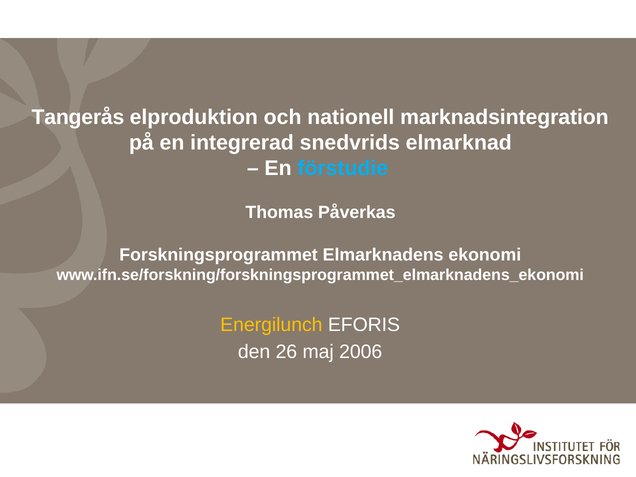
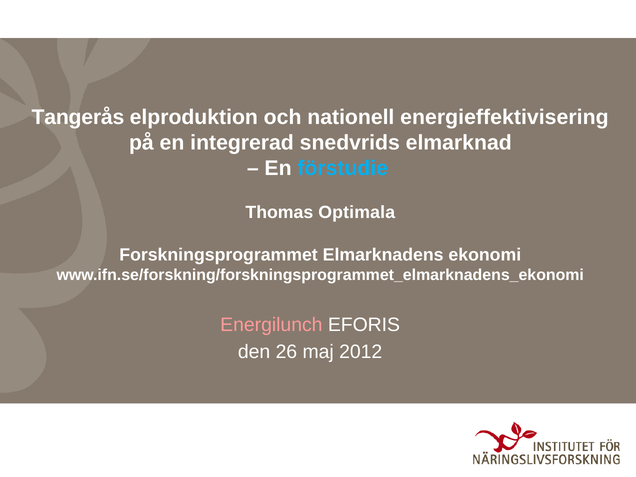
marknadsintegration: marknadsintegration -> energieffektivisering
Påverkas: Påverkas -> Optimala
Energilunch colour: yellow -> pink
2006: 2006 -> 2012
